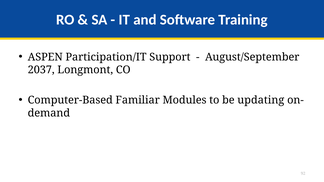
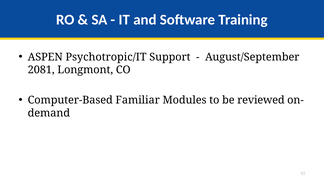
Participation/IT: Participation/IT -> Psychotropic/IT
2037: 2037 -> 2081
updating: updating -> reviewed
